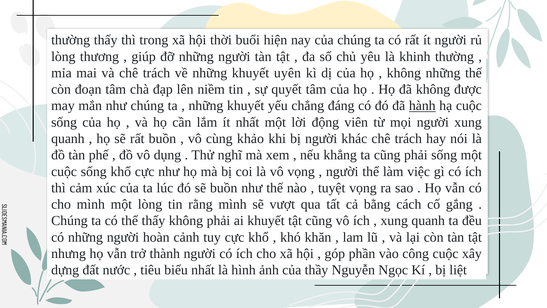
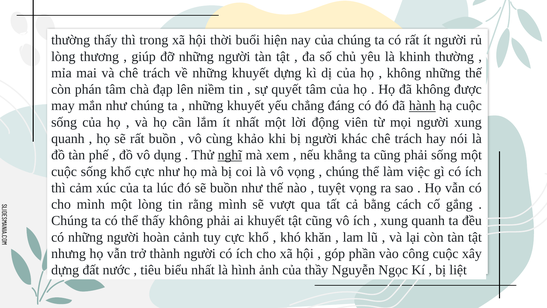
khuyết uyên: uyên -> dựng
đoạn: đoạn -> phán
nghĩ underline: none -> present
người at (342, 171): người -> chúng
